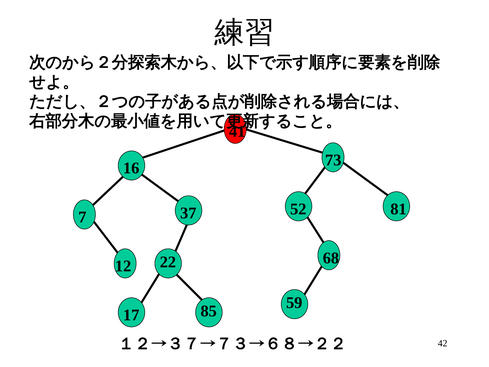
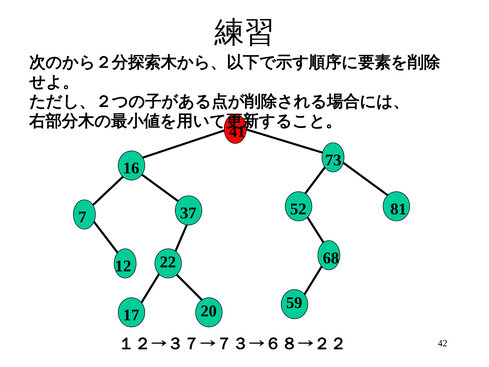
85: 85 -> 20
